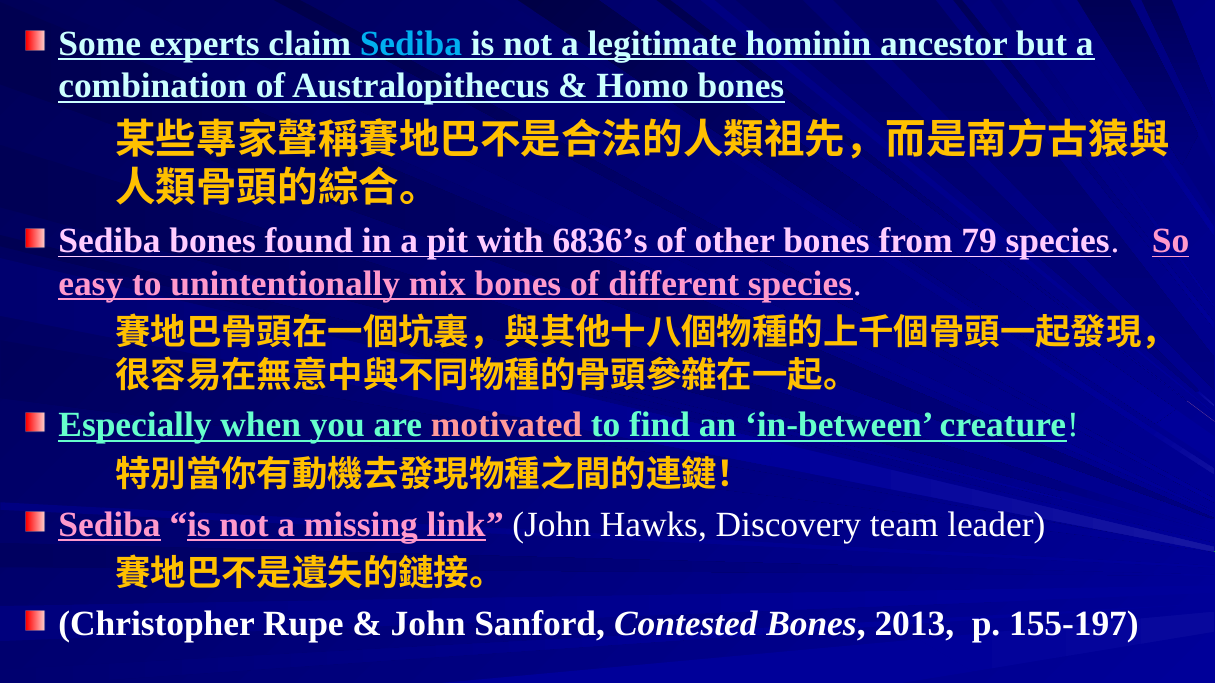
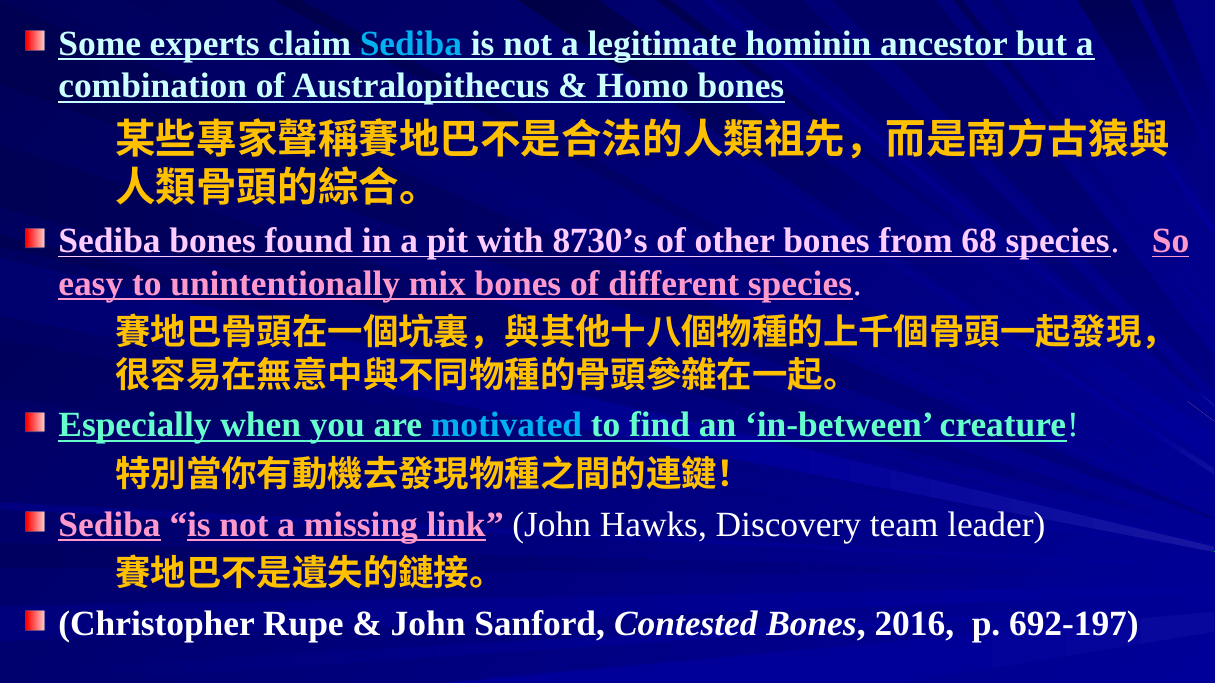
6836’s: 6836’s -> 8730’s
79: 79 -> 68
motivated colour: pink -> light blue
2013: 2013 -> 2016
155-197: 155-197 -> 692-197
